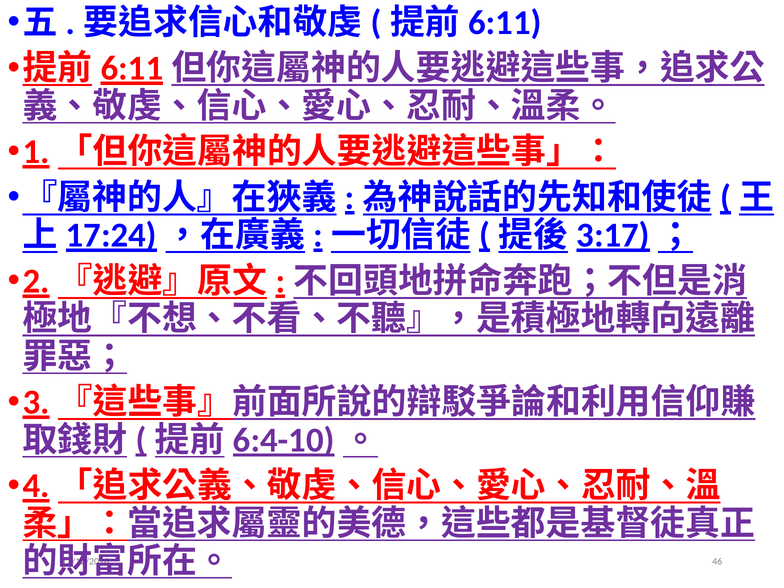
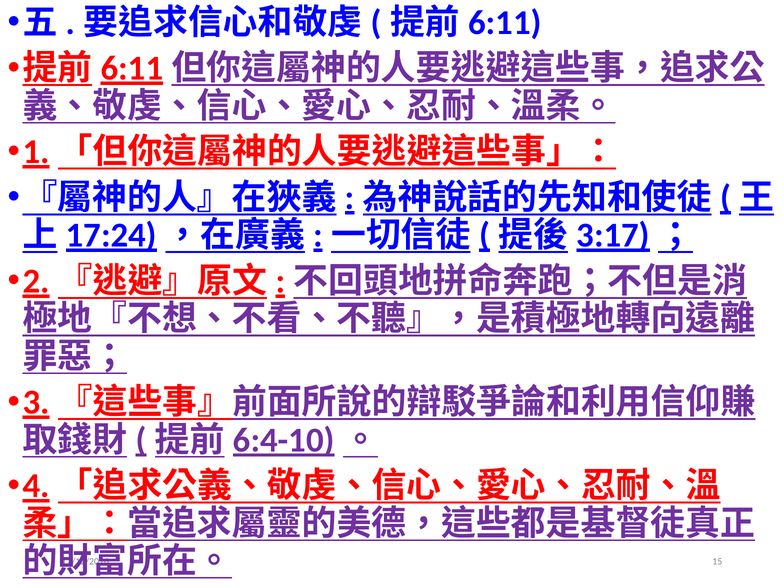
46: 46 -> 15
